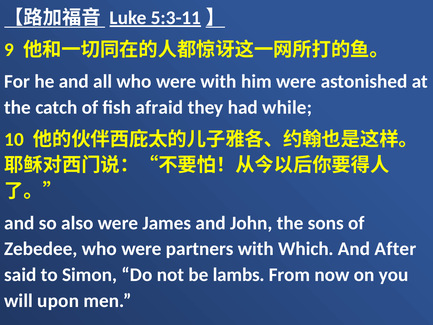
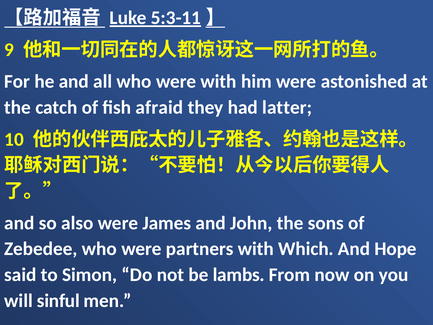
while: while -> latter
After: After -> Hope
upon: upon -> sinful
